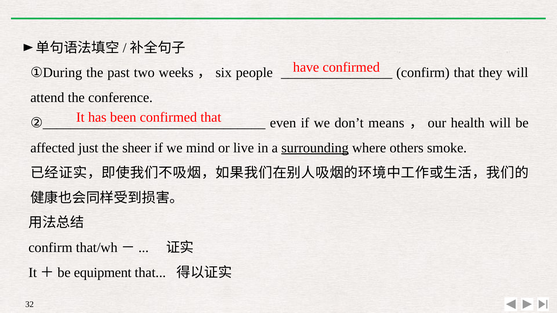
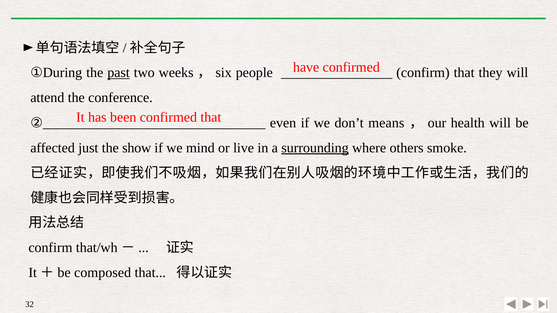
past underline: none -> present
sheer: sheer -> show
equipment: equipment -> composed
